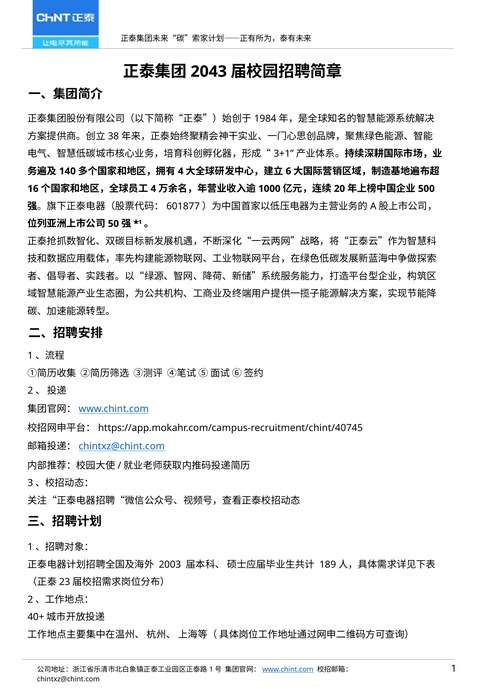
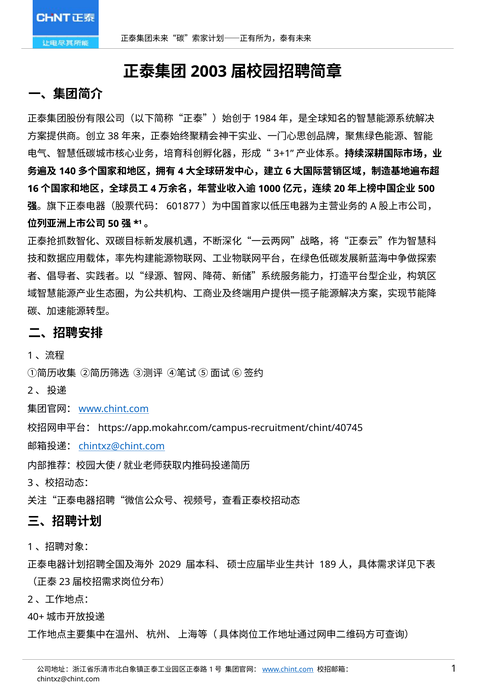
2043: 2043 -> 2003
2003: 2003 -> 2029
